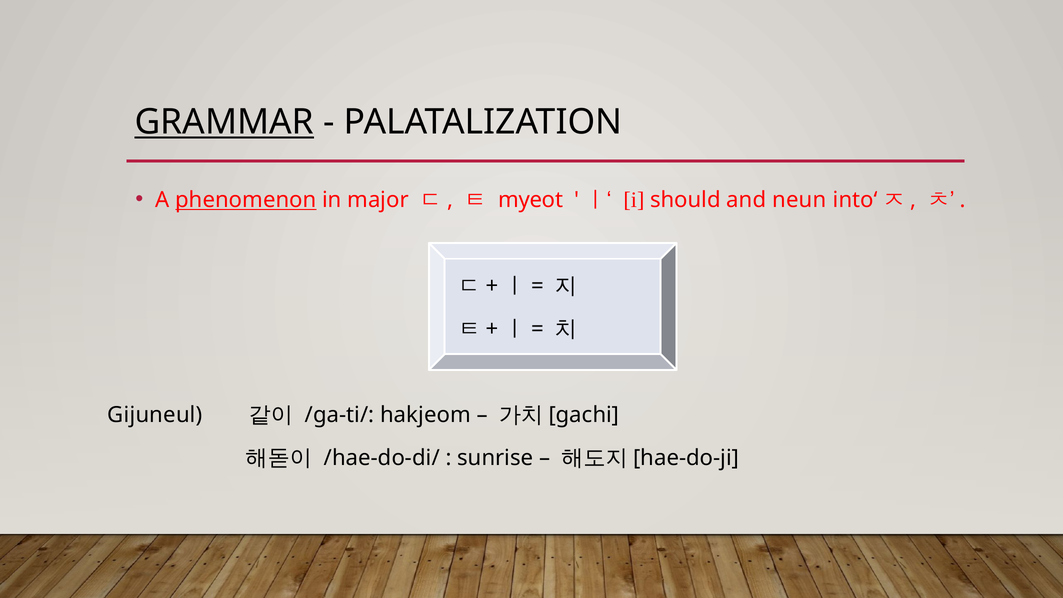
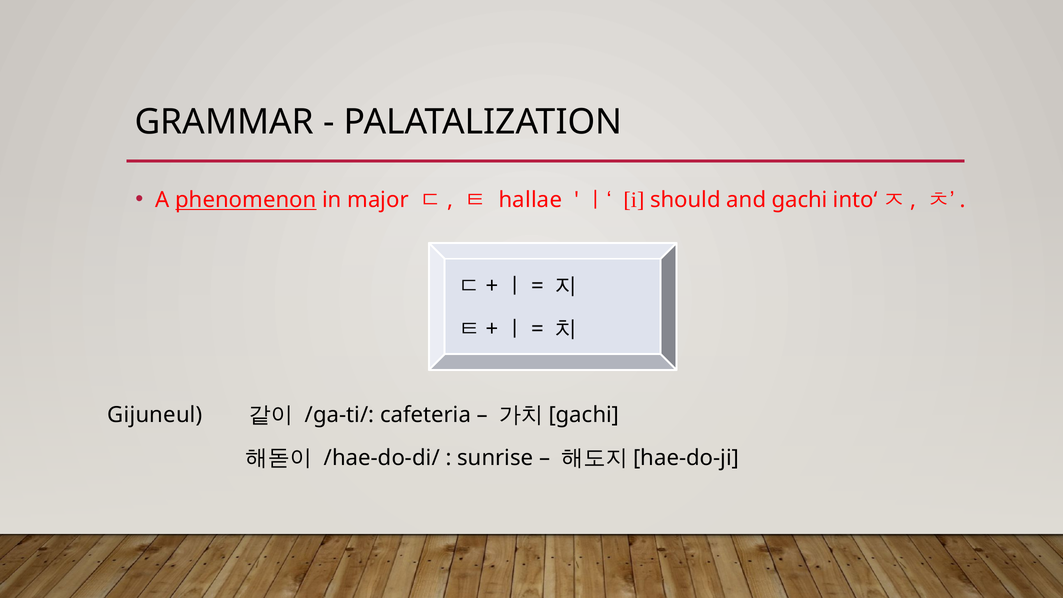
GRAMMAR underline: present -> none
myeot: myeot -> hallae
neun: neun -> gachi
hakjeom: hakjeom -> cafeteria
